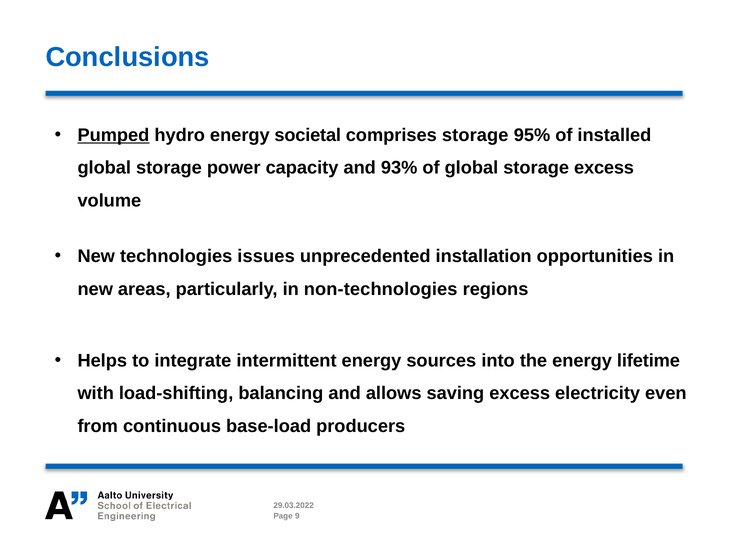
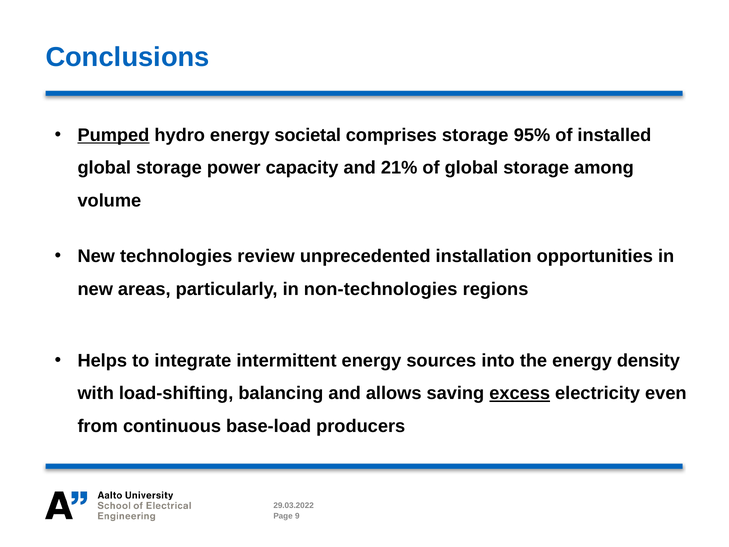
93%: 93% -> 21%
storage excess: excess -> among
issues: issues -> review
lifetime: lifetime -> density
excess at (520, 393) underline: none -> present
